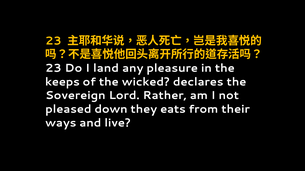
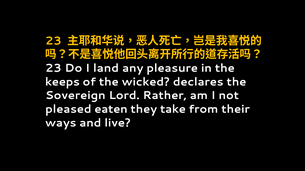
down: down -> eaten
eats: eats -> take
